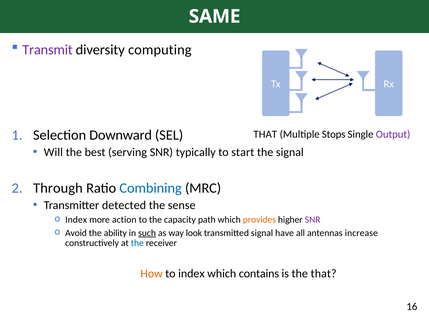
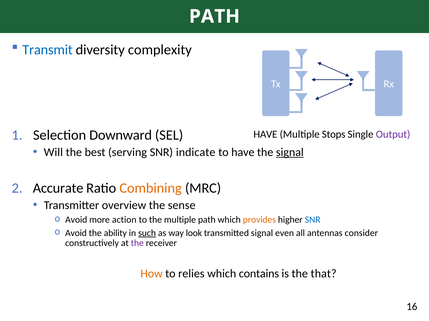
SAME at (215, 16): SAME -> PATH
Transmit colour: purple -> blue
computing: computing -> complexity
THAT at (265, 135): THAT -> HAVE
typically: typically -> indicate
to start: start -> have
signal at (290, 153) underline: none -> present
Through: Through -> Accurate
Combining colour: blue -> orange
detected: detected -> overview
Index at (76, 220): Index -> Avoid
the capacity: capacity -> multiple
SNR at (313, 220) colour: purple -> blue
have: have -> even
increase: increase -> consider
the at (137, 244) colour: blue -> purple
to index: index -> relies
